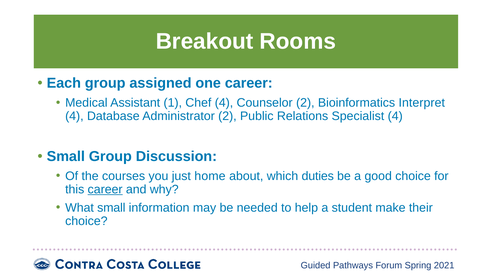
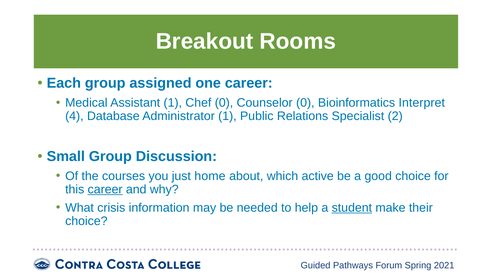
Chef 4: 4 -> 0
Counselor 2: 2 -> 0
Administrator 2: 2 -> 1
Specialist 4: 4 -> 2
duties: duties -> active
What small: small -> crisis
student underline: none -> present
